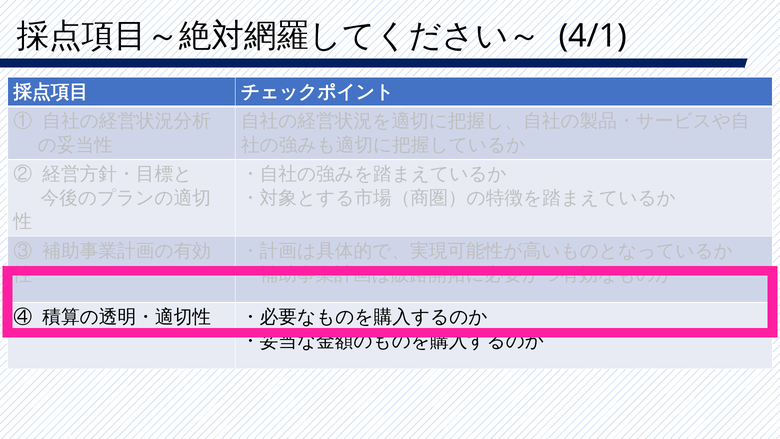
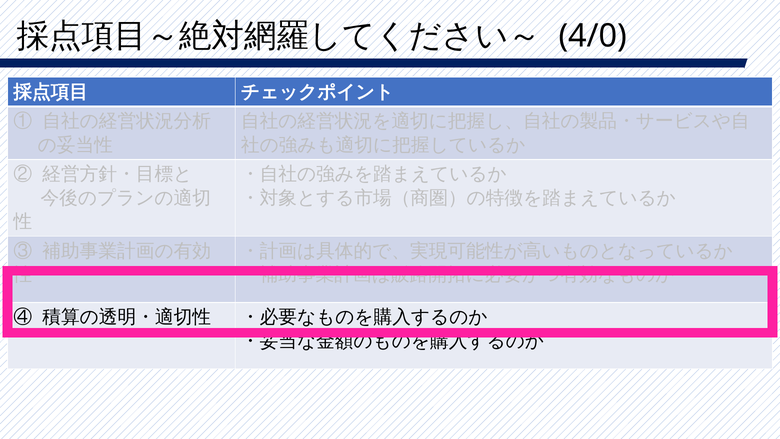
4/1: 4/1 -> 4/0
